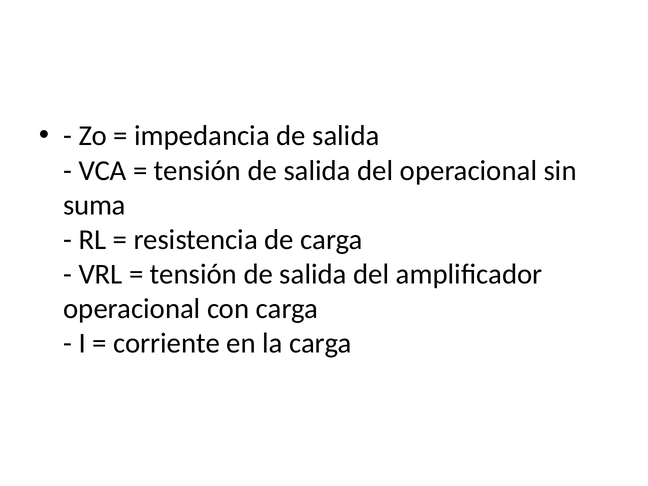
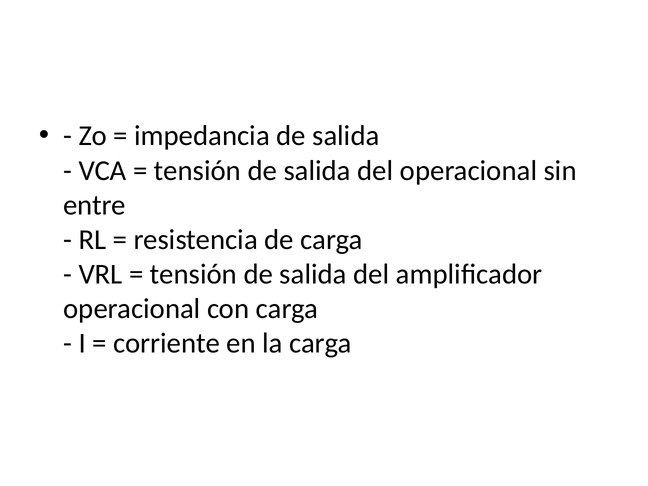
suma: suma -> entre
